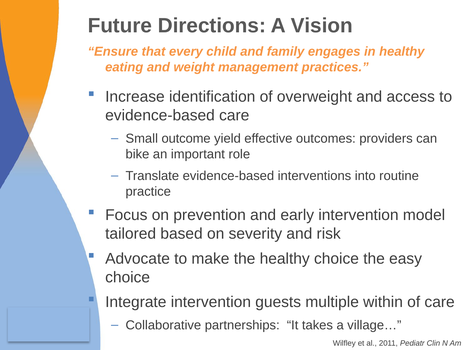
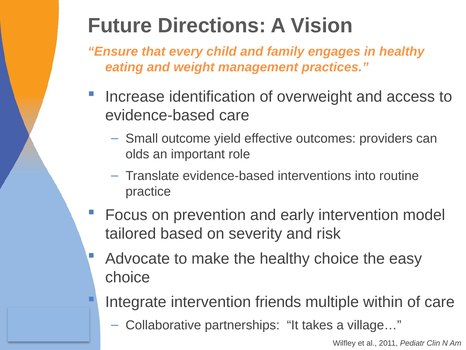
bike: bike -> olds
guests: guests -> friends
